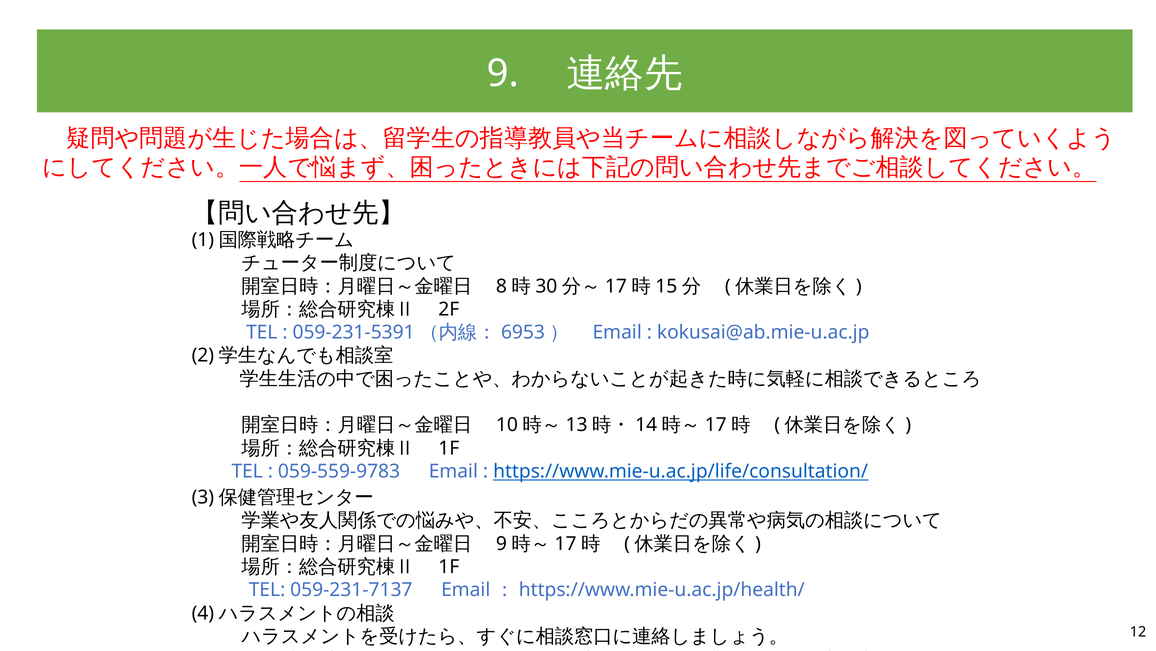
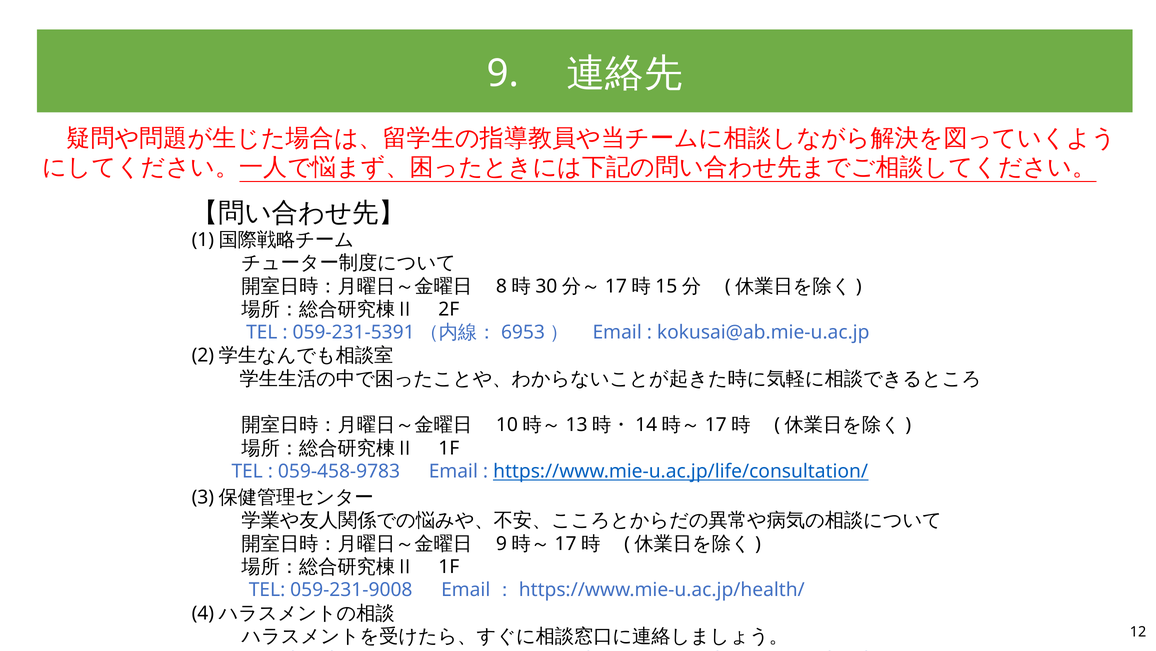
059-559-9783: 059-559-9783 -> 059-458-9783
059-231-7137: 059-231-7137 -> 059-231-9008
